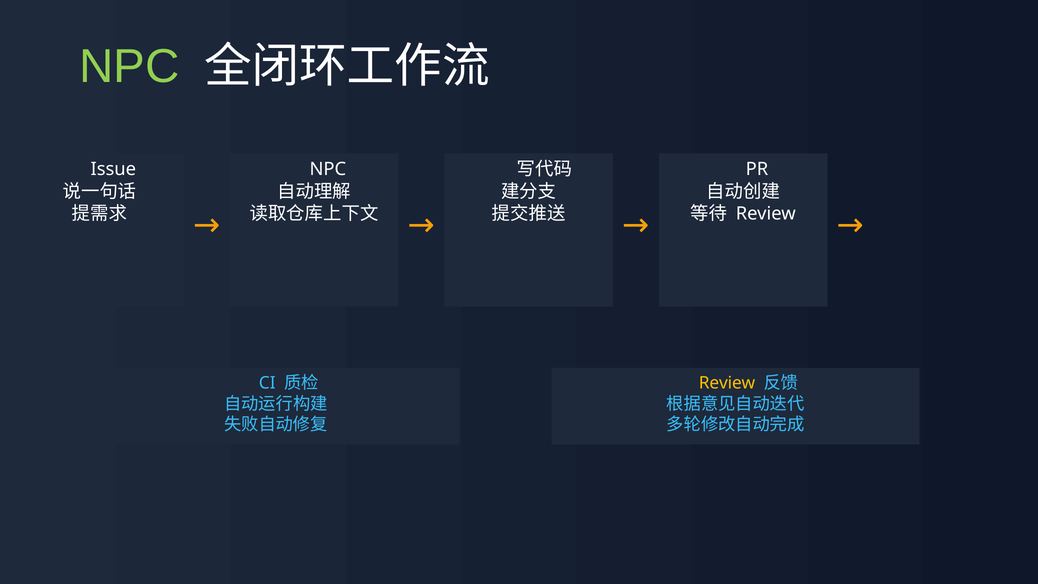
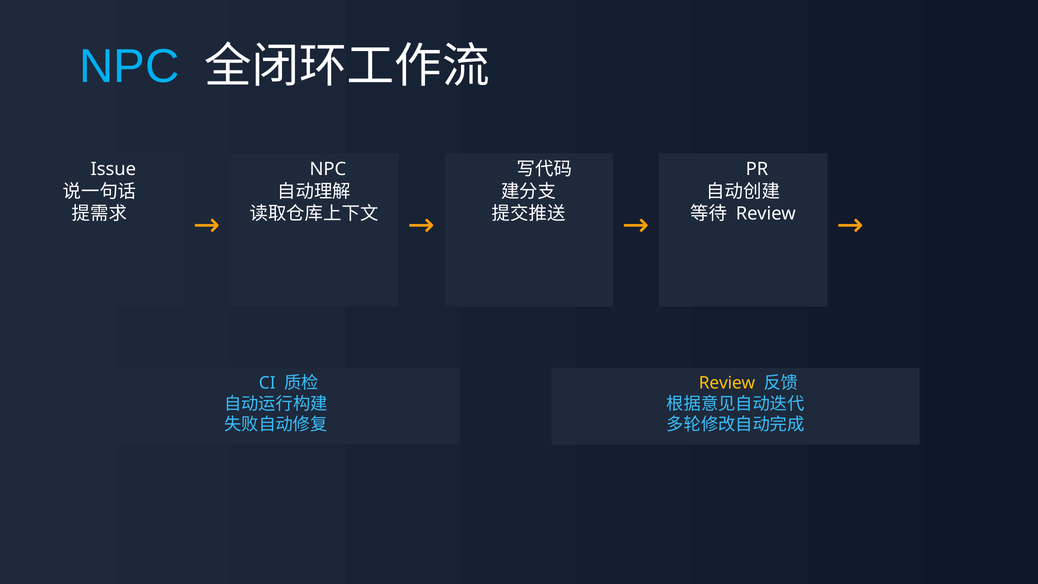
NPC at (129, 67) colour: light green -> light blue
